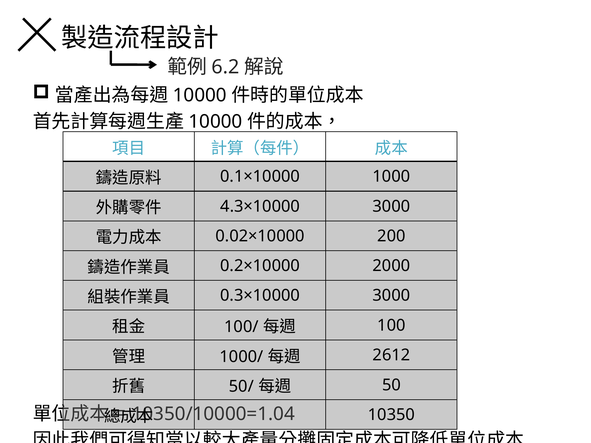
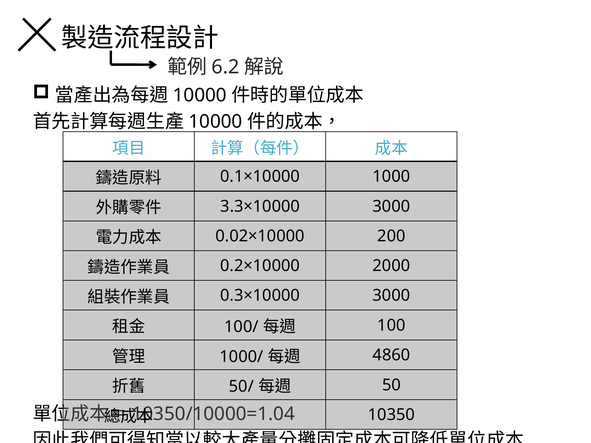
4.3×10000: 4.3×10000 -> 3.3×10000
2612: 2612 -> 4860
